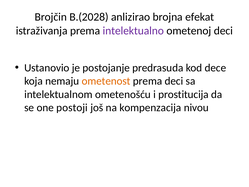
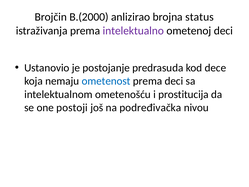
B.(2028: B.(2028 -> B.(2000
efekat: efekat -> status
ometenost colour: orange -> blue
kompenzacija: kompenzacija -> podređivačka
